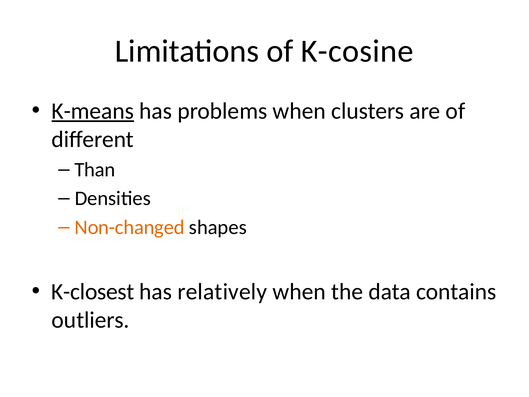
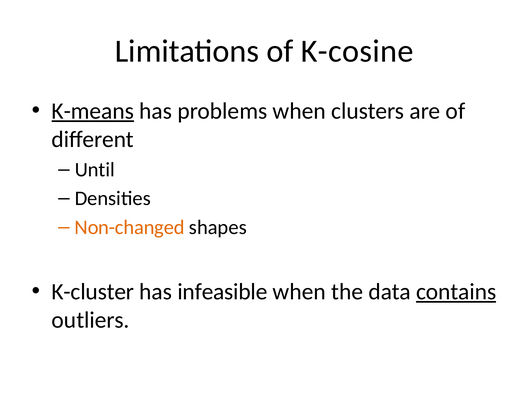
Than: Than -> Until
K-closest: K-closest -> K-cluster
relatively: relatively -> infeasible
contains underline: none -> present
